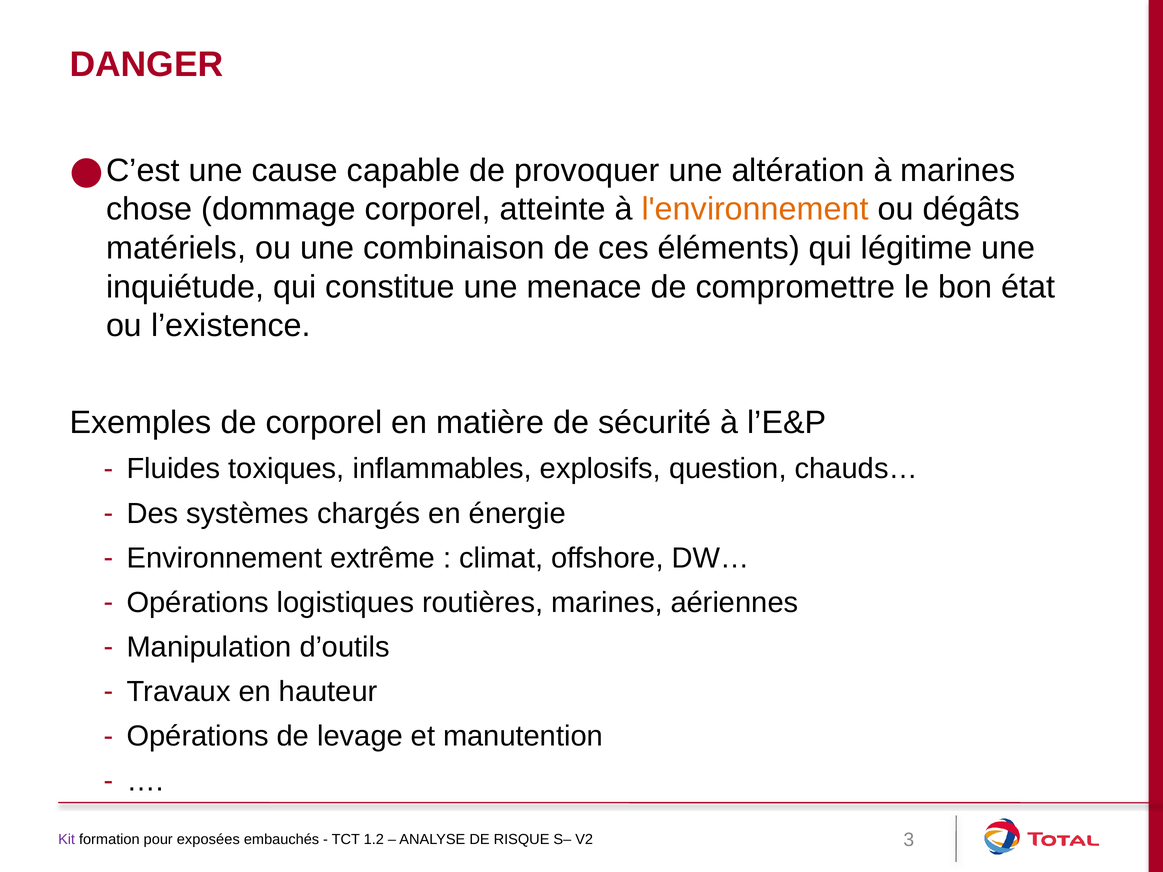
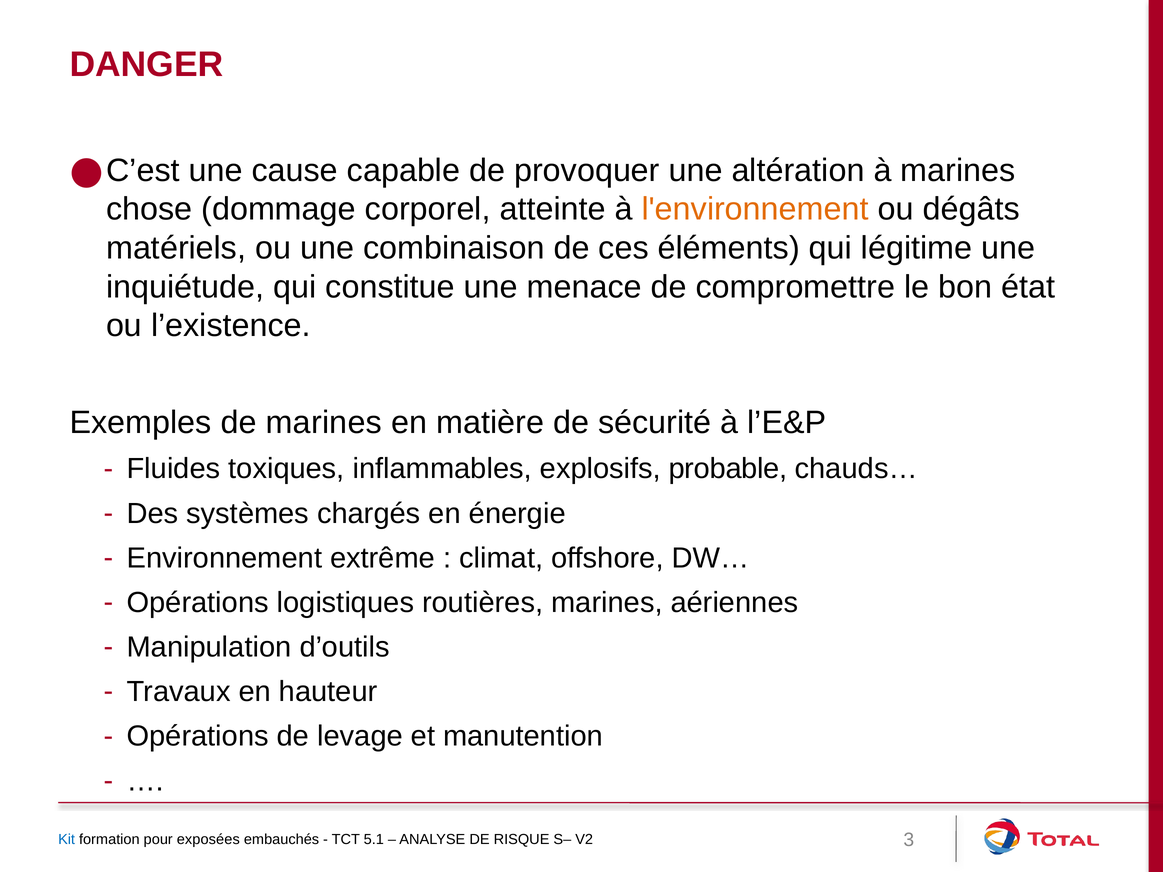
de corporel: corporel -> marines
question: question -> probable
Kit colour: purple -> blue
1.2: 1.2 -> 5.1
